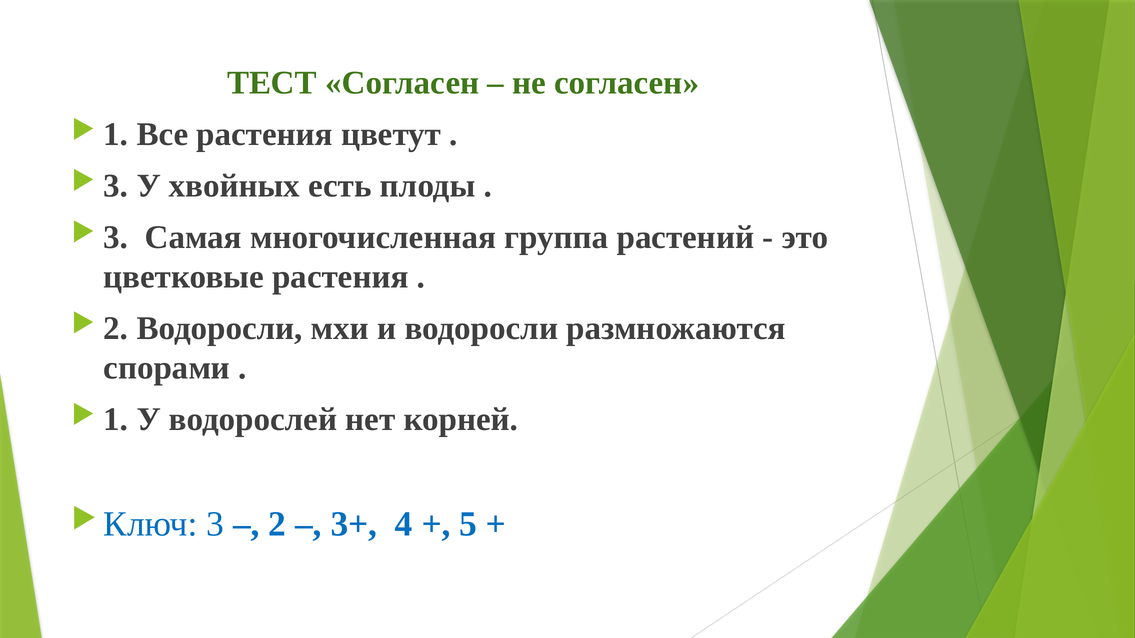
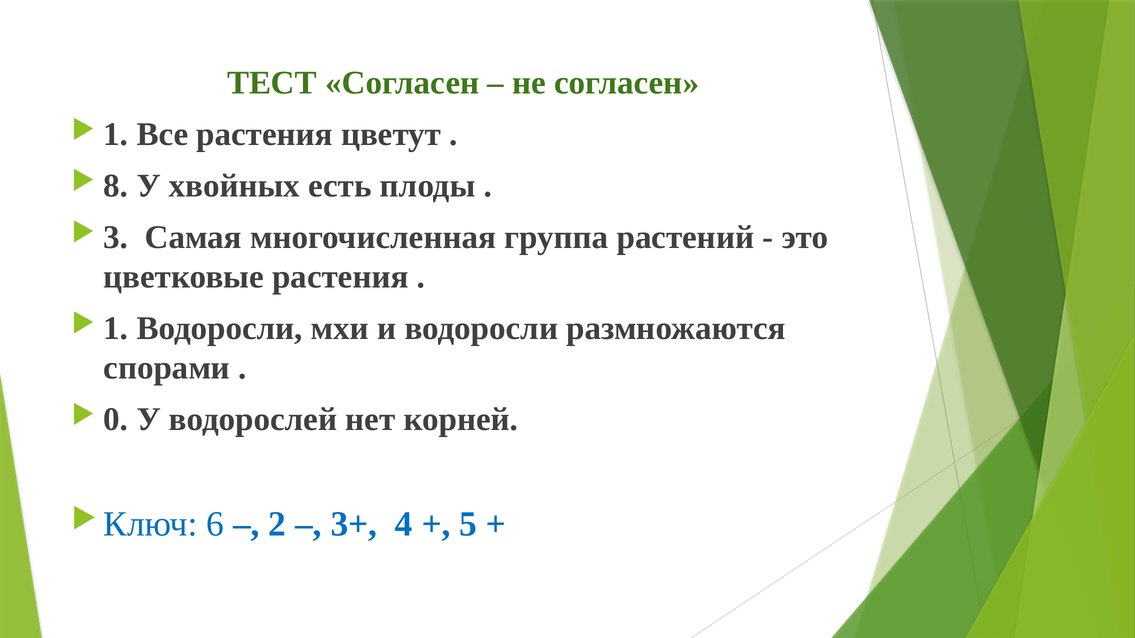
3 at (116, 186): 3 -> 8
2 at (116, 329): 2 -> 1
1 at (116, 420): 1 -> 0
3 at (215, 524): 3 -> 6
